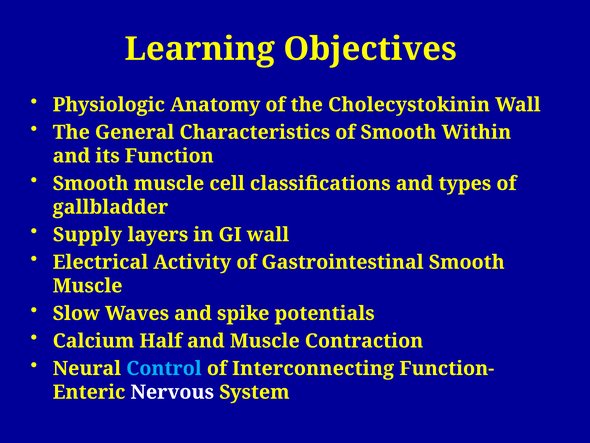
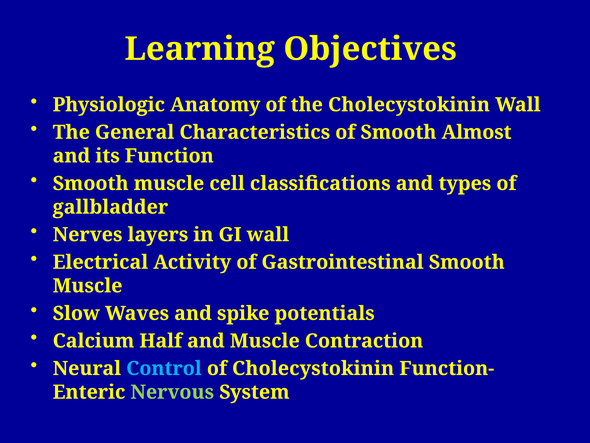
Within: Within -> Almost
Supply: Supply -> Nerves
of Interconnecting: Interconnecting -> Cholecystokinin
Nervous colour: white -> light green
